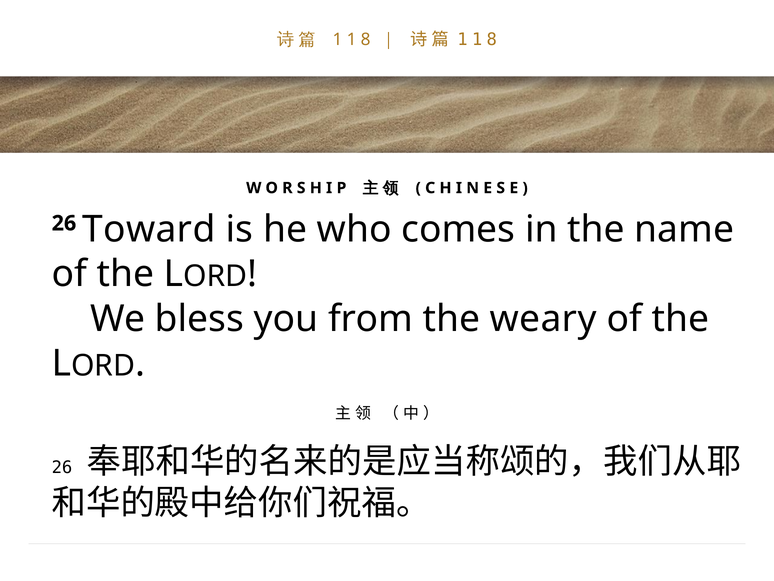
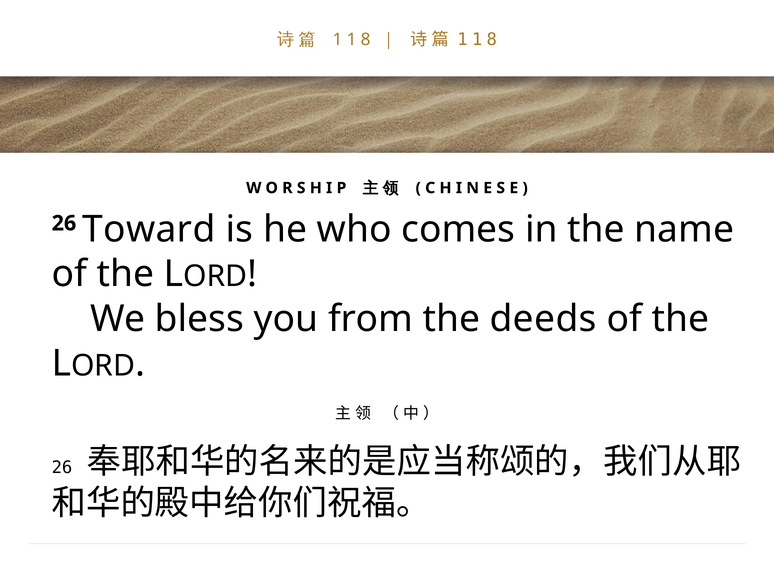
weary: weary -> deeds
